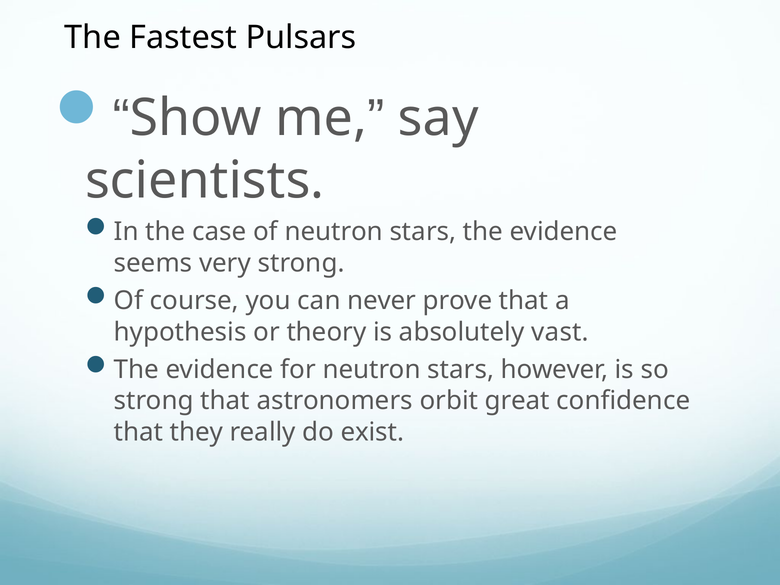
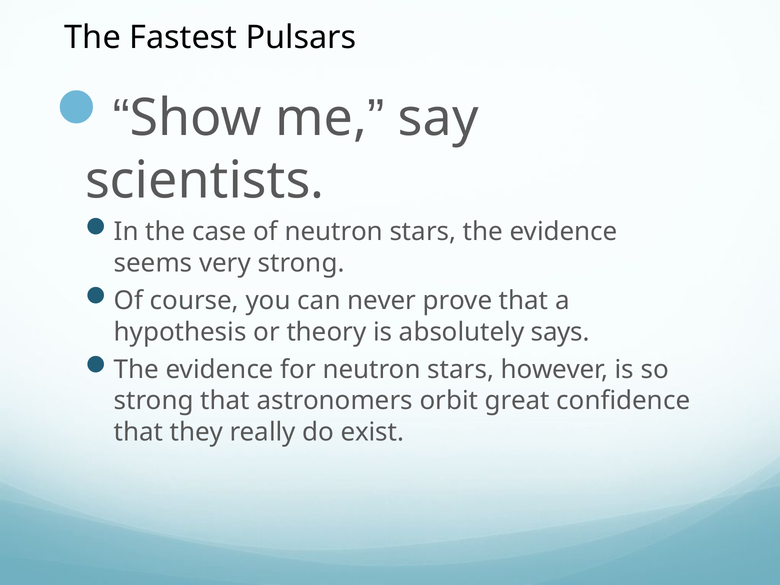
vast: vast -> says
